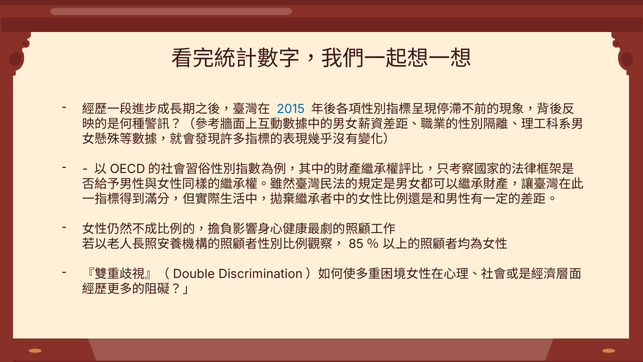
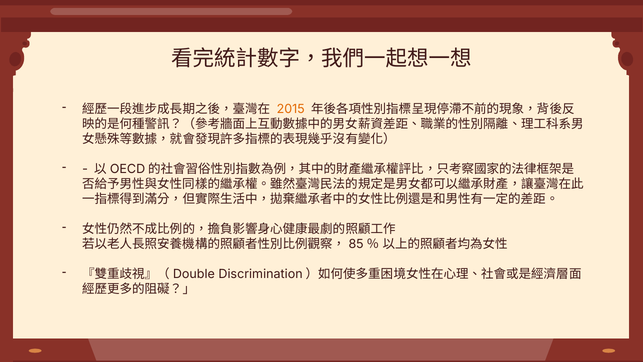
2015 colour: blue -> orange
